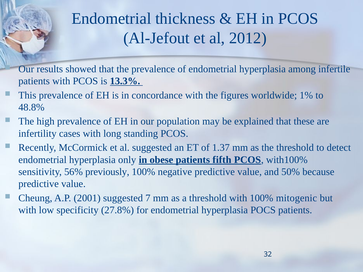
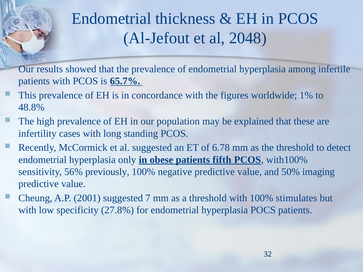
2012: 2012 -> 2048
13.3%: 13.3% -> 65.7%
1.37: 1.37 -> 6.78
because: because -> imaging
mitogenic: mitogenic -> stimulates
